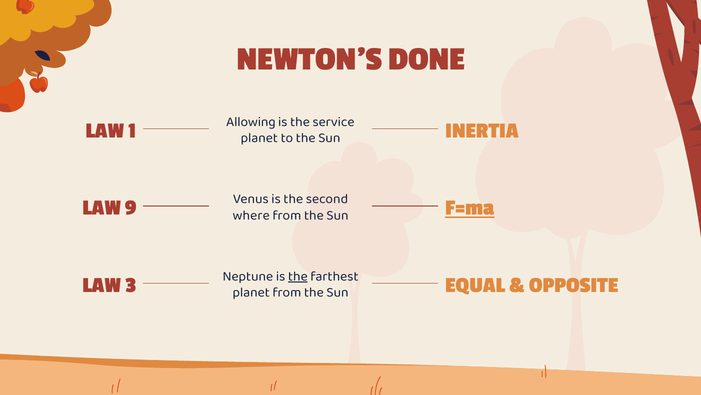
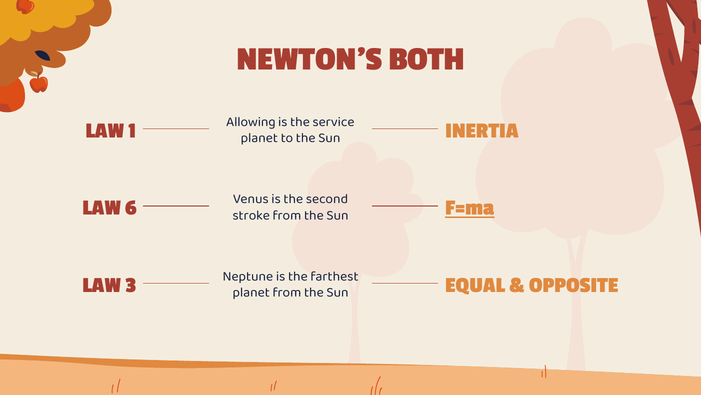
DONE: DONE -> BOTH
9: 9 -> 6
where: where -> stroke
the at (298, 276) underline: present -> none
